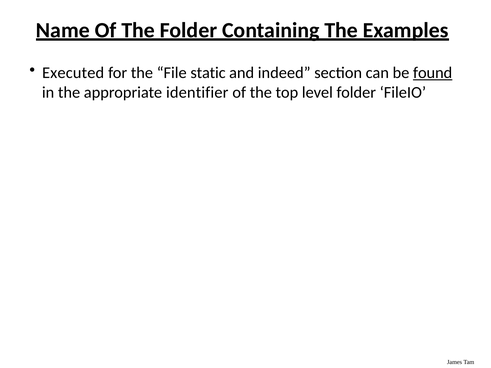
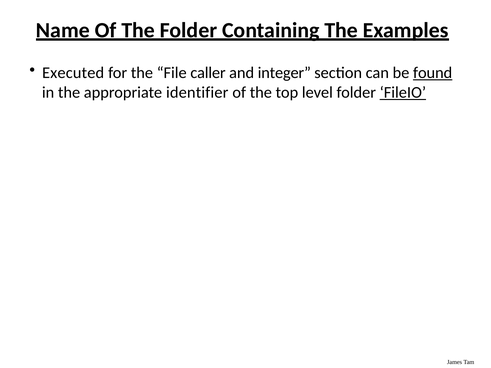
static: static -> caller
indeed: indeed -> integer
FileIO underline: none -> present
